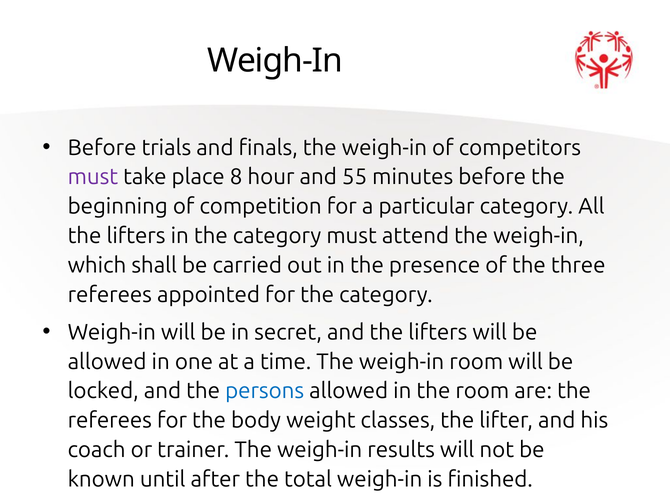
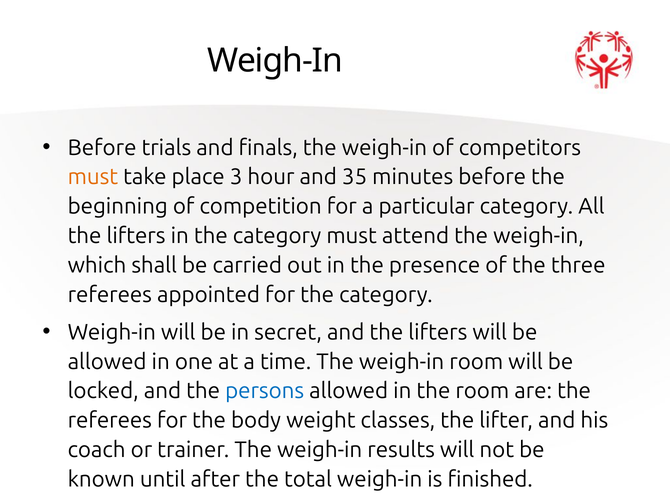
must at (93, 177) colour: purple -> orange
8: 8 -> 3
55: 55 -> 35
